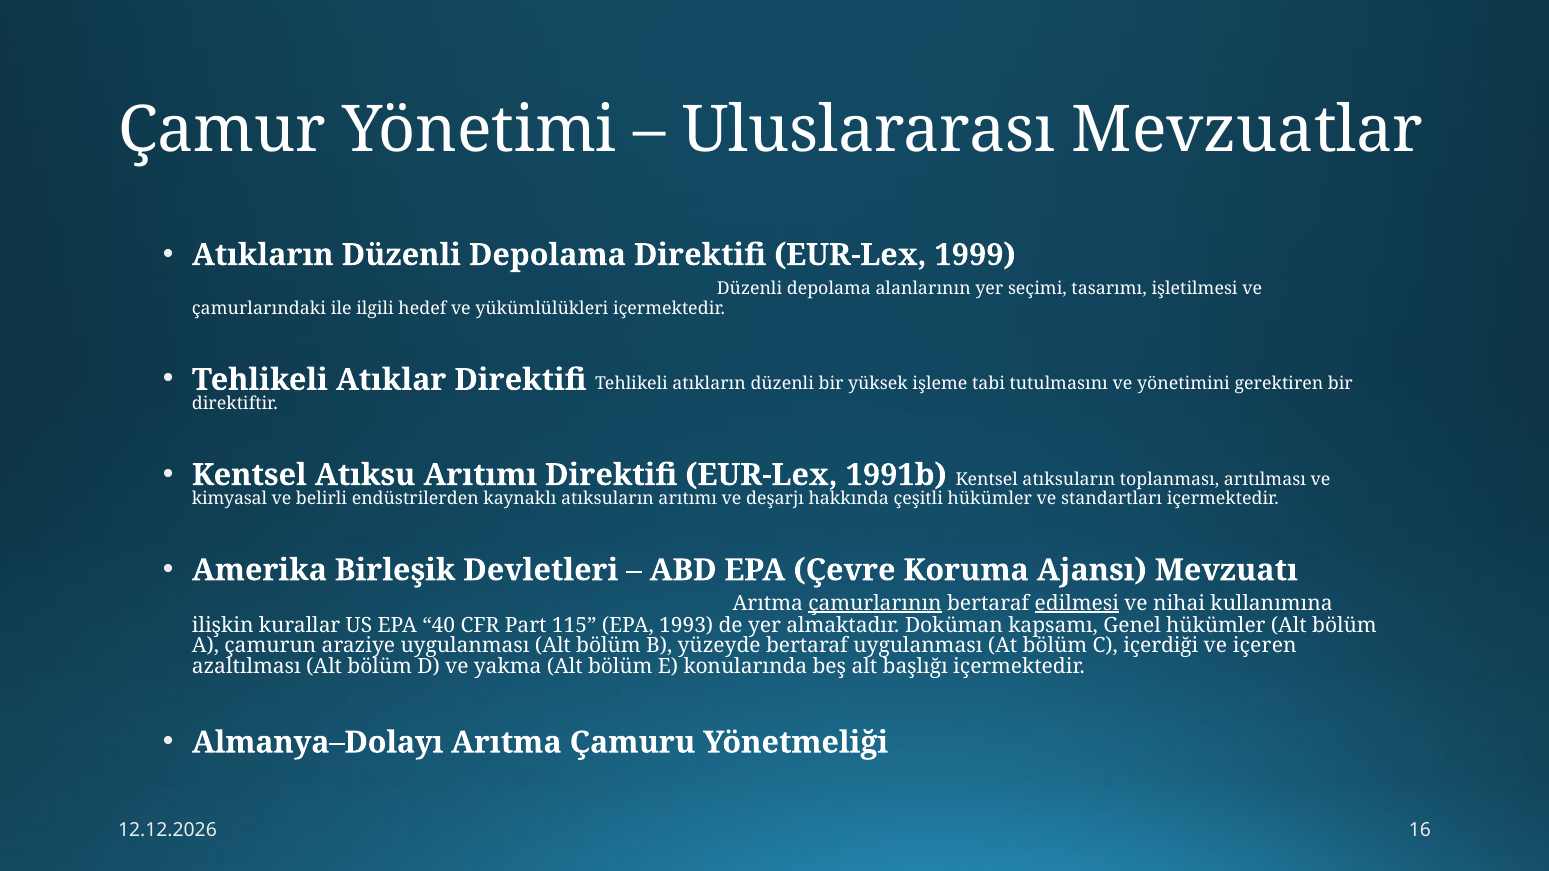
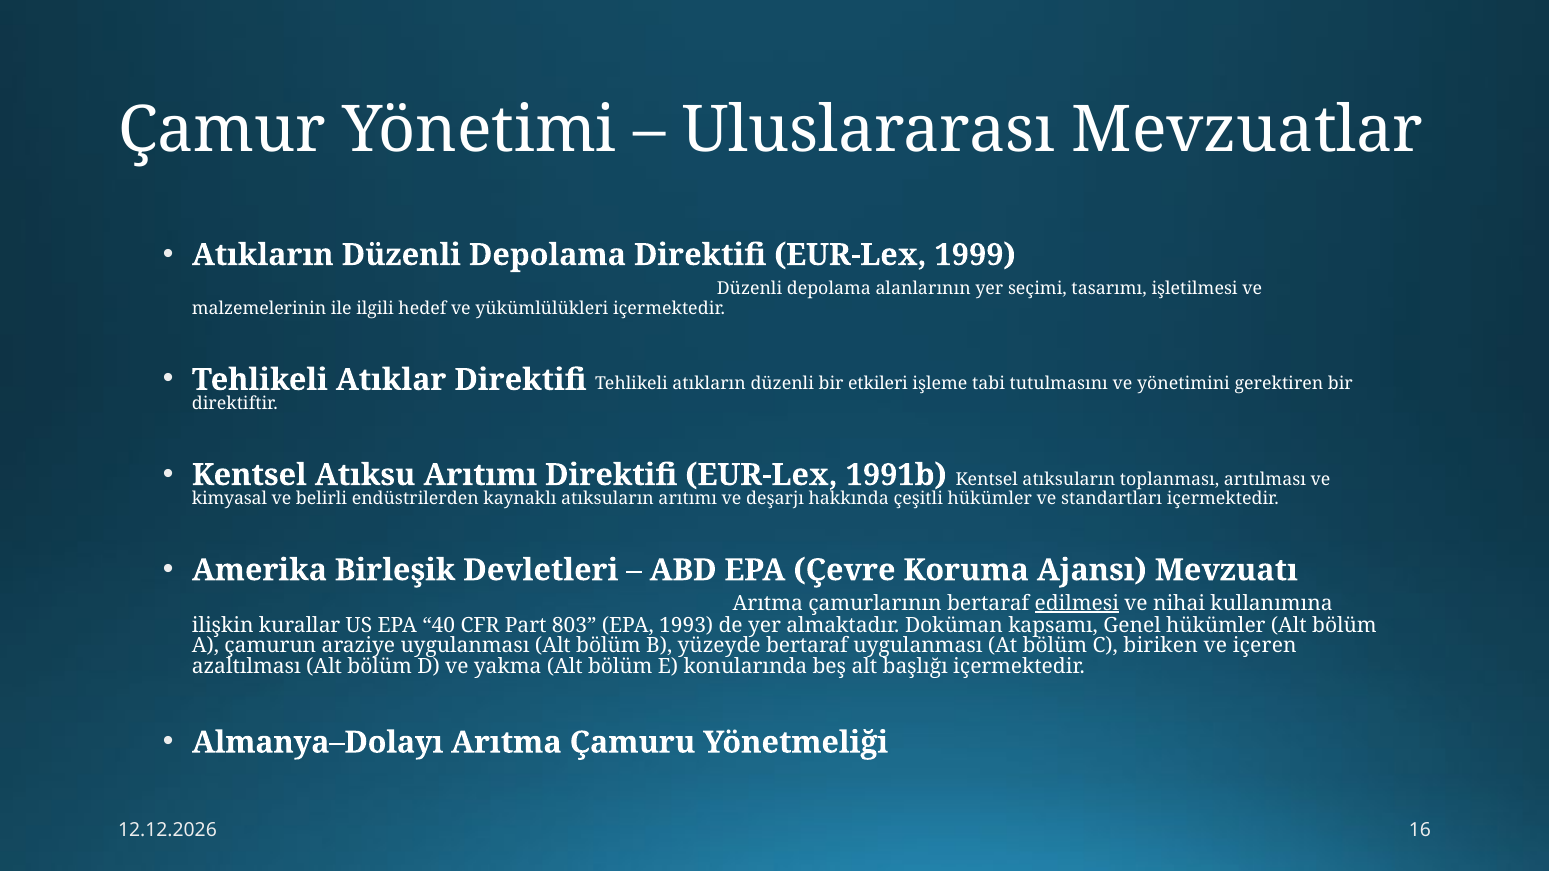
çamurlarındaki: çamurlarındaki -> malzemelerinin
yüksek: yüksek -> etkileri
çamurlarının underline: present -> none
115: 115 -> 803
içerdiği: içerdiği -> biriken
